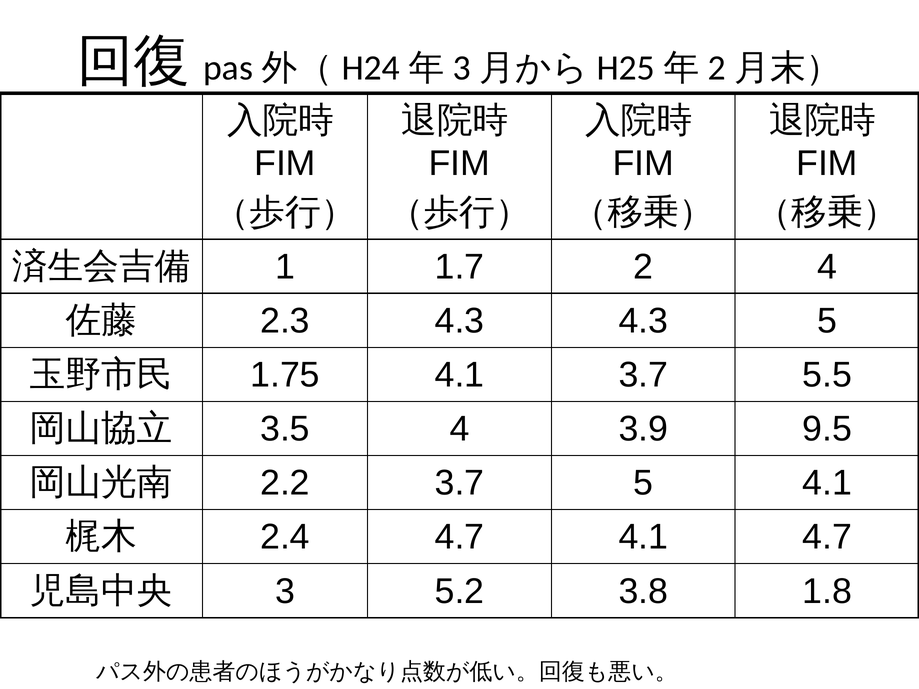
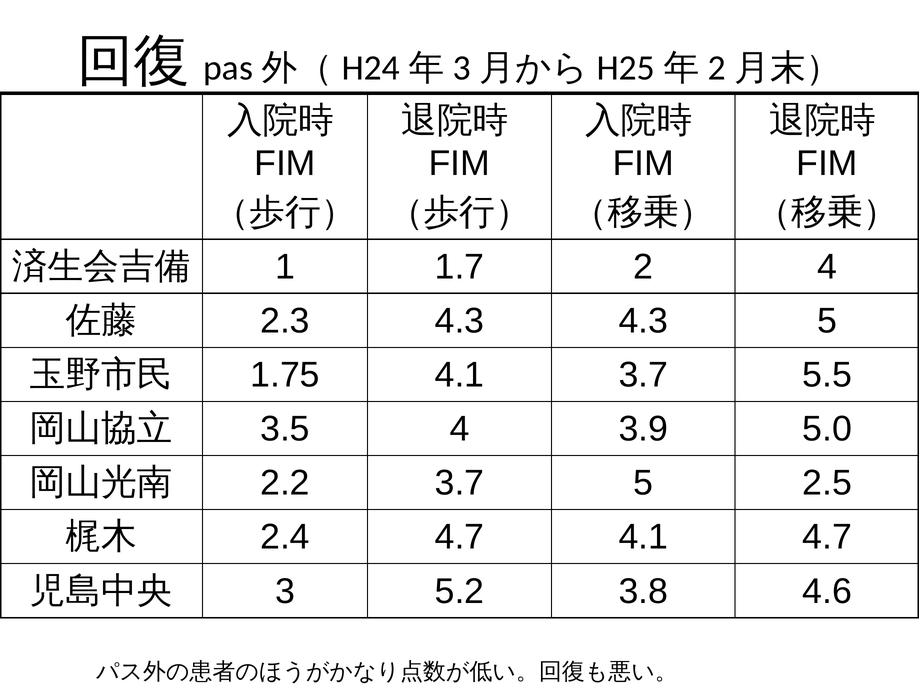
9.5: 9.5 -> 5.0
5 4.1: 4.1 -> 2.5
1.8: 1.8 -> 4.6
